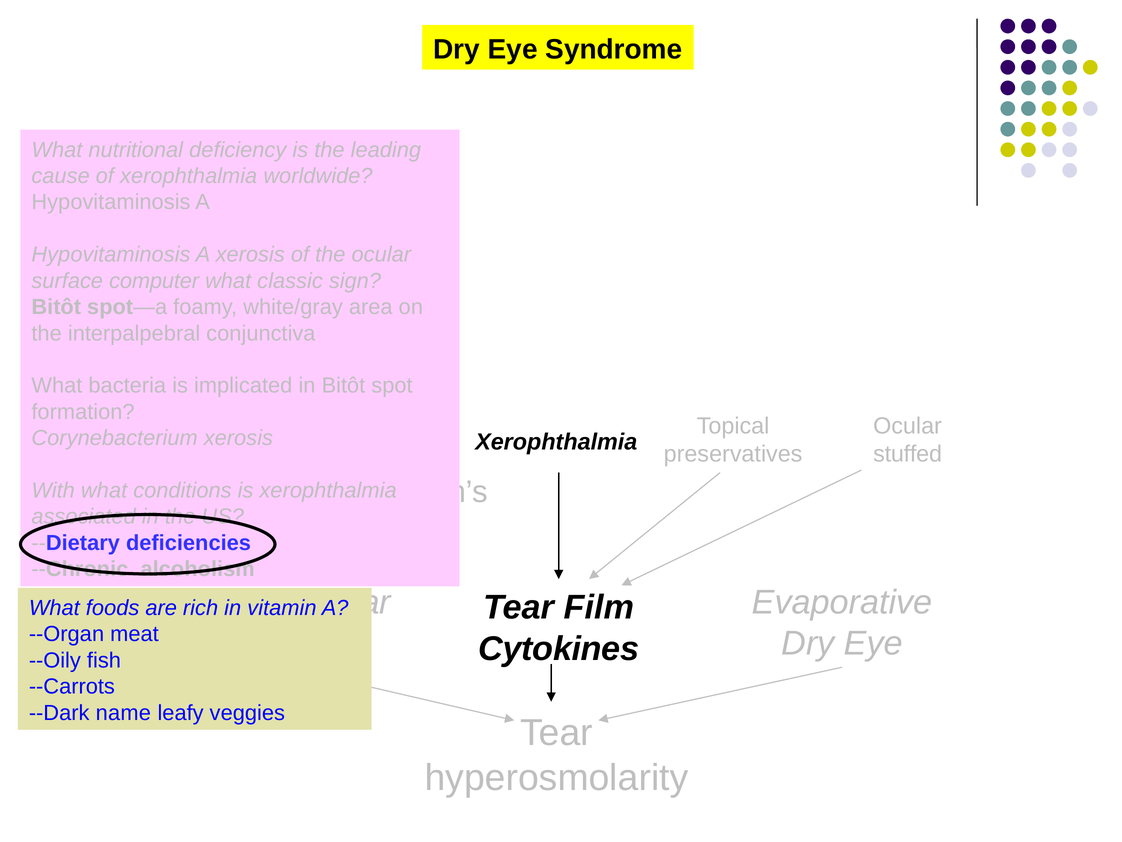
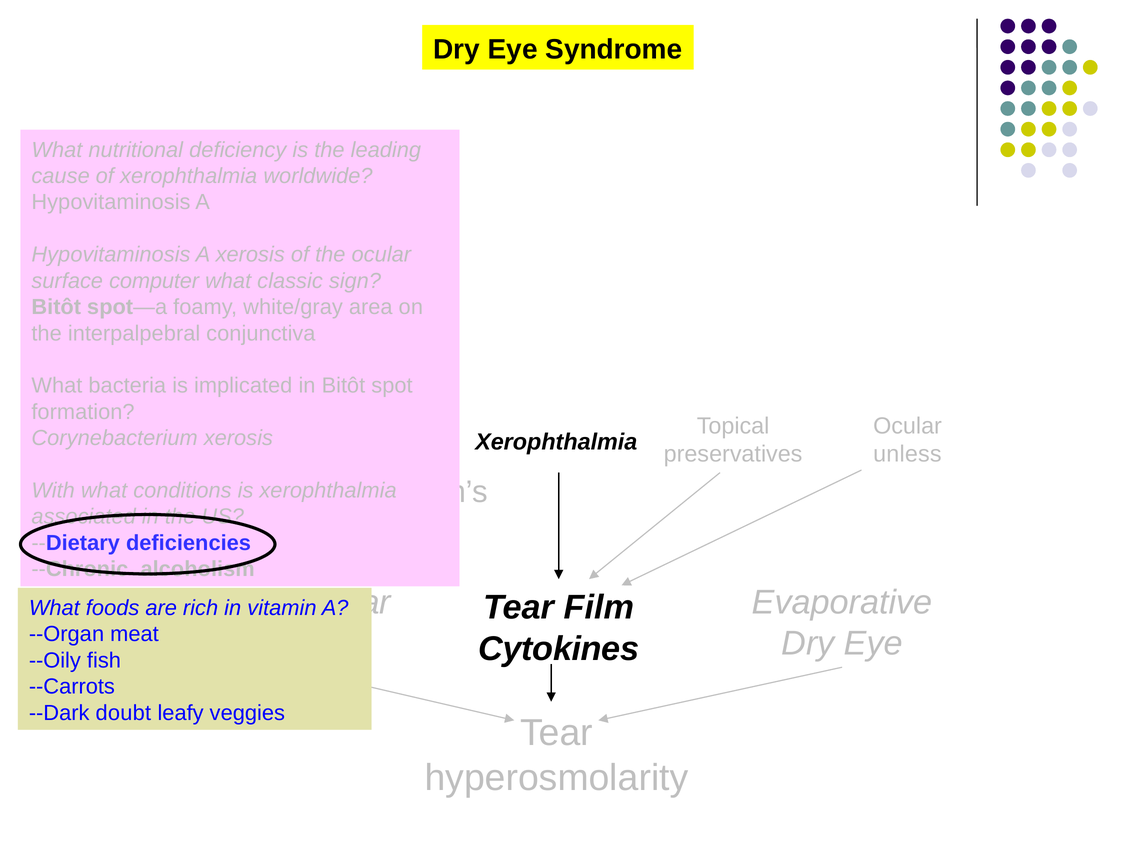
stuffed: stuffed -> unless
name: name -> doubt
